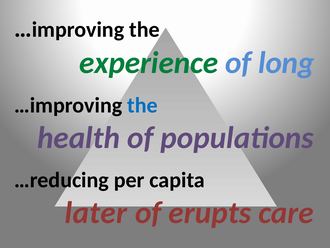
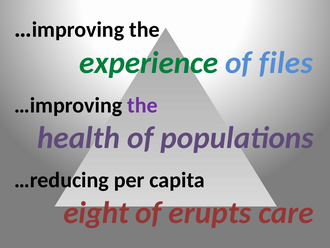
long: long -> files
the at (142, 105) colour: blue -> purple
later: later -> eight
